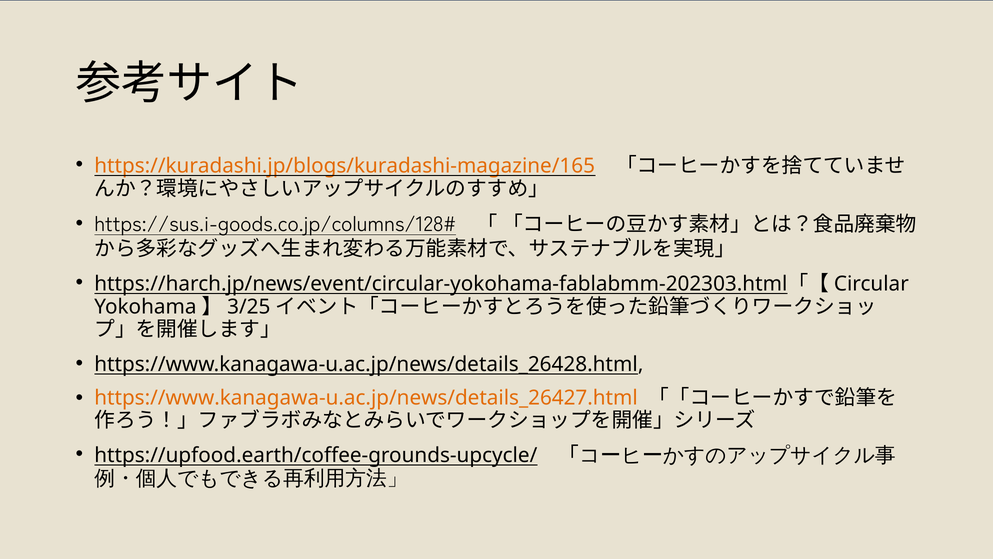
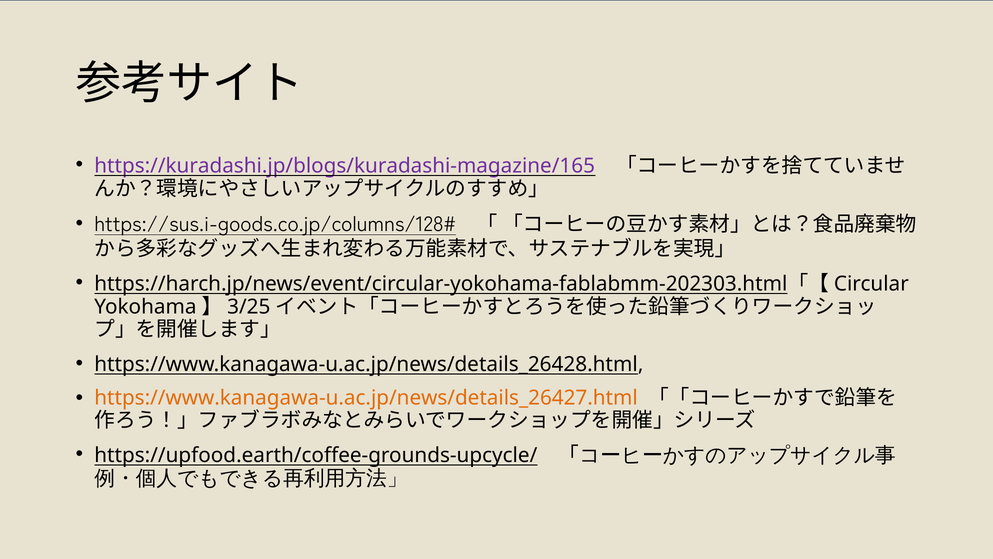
https://kuradashi.jp/blogs/kuradashi-magazine/165 colour: orange -> purple
